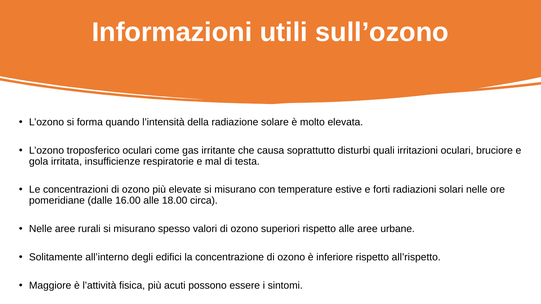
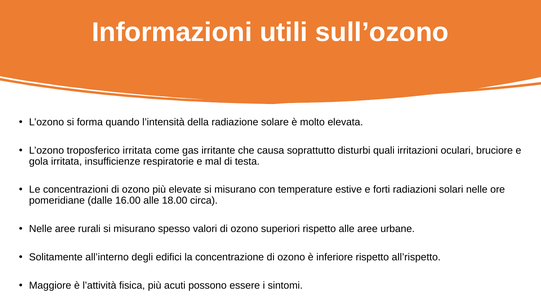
troposferico oculari: oculari -> irritata
